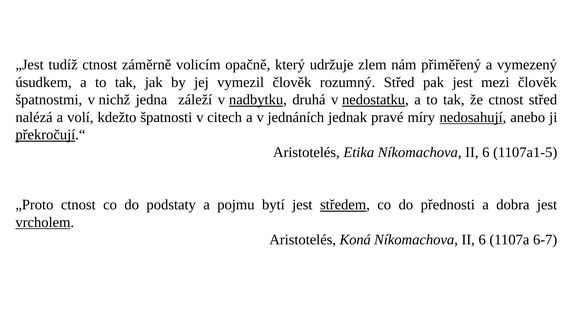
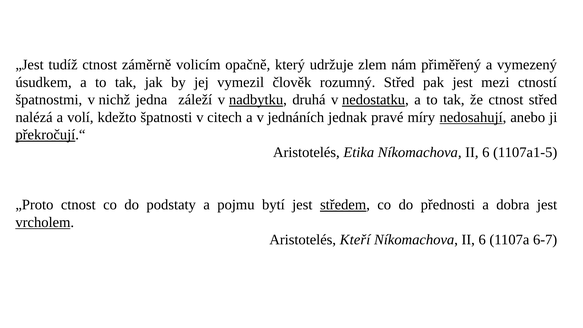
mezi člověk: člověk -> ctností
Koná: Koná -> Kteří
